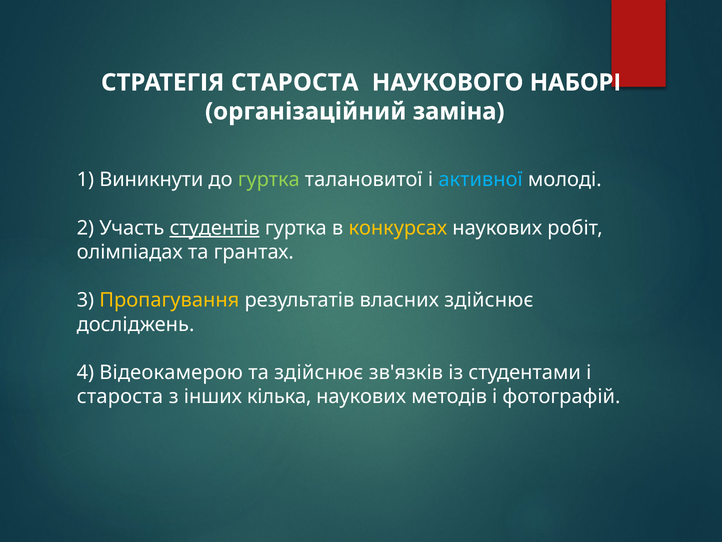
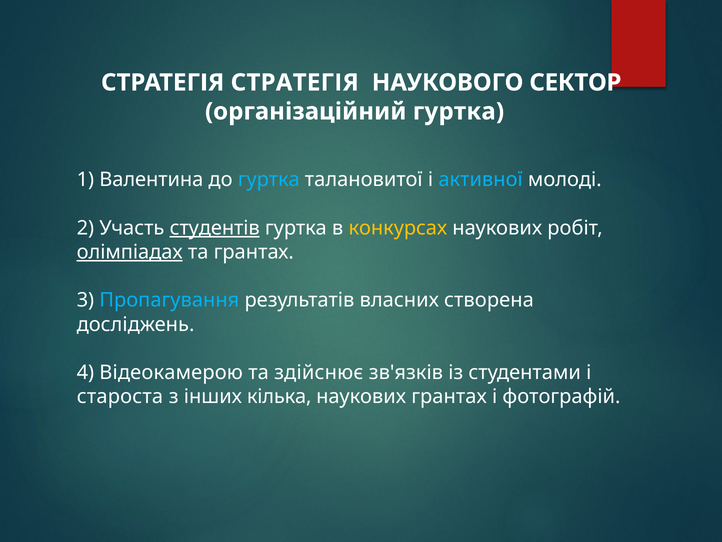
СТРАТЕГІЯ СТАРОСТА: СТАРОСТА -> СТРАТЕГІЯ
НАБОРІ: НАБОРІ -> СЕКТОР
організаційний заміна: заміна -> гуртка
Виникнути: Виникнути -> Валентина
гуртка at (269, 180) colour: light green -> light blue
олімпіадах underline: none -> present
Пропагування colour: yellow -> light blue
власних здійснює: здійснює -> створена
наукових методів: методів -> грантах
